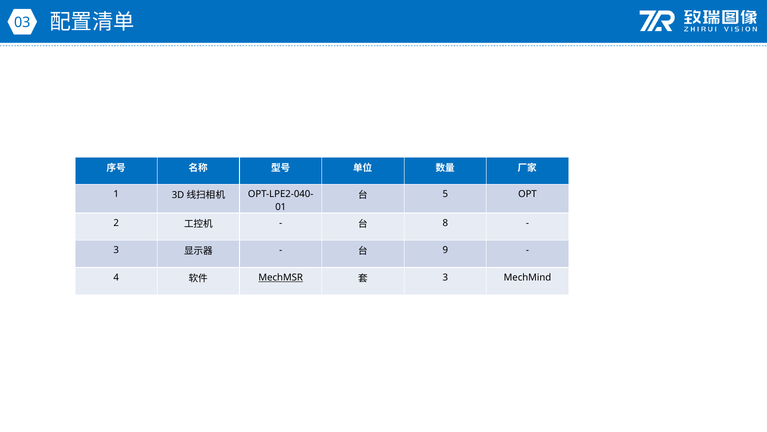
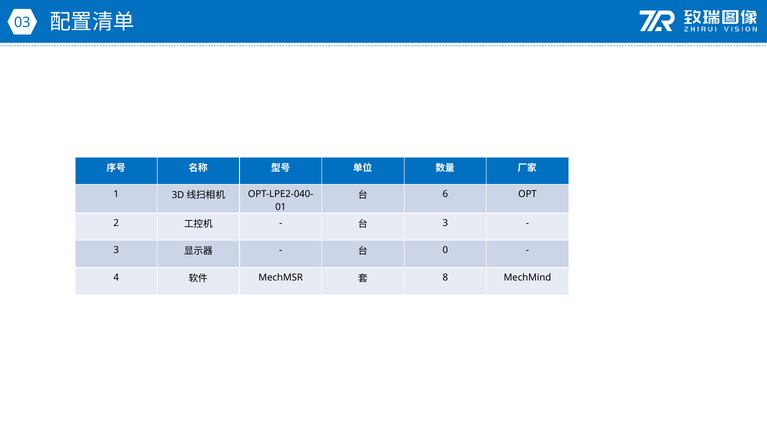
5: 5 -> 6
8 at (445, 223): 8 -> 3
9: 9 -> 0
MechMSR underline: present -> none
3 at (445, 277): 3 -> 8
